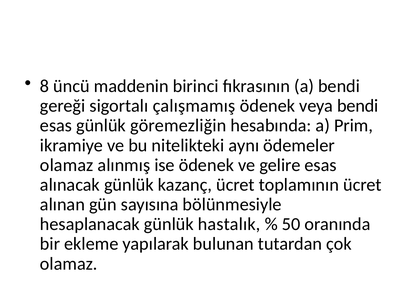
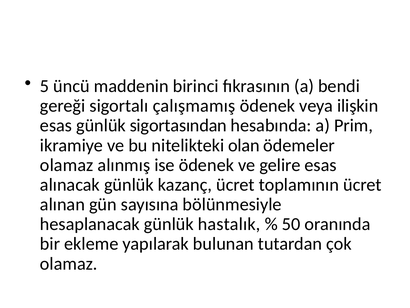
8: 8 -> 5
veya bendi: bendi -> ilişkin
göremezliğin: göremezliğin -> sigortasından
aynı: aynı -> olan
